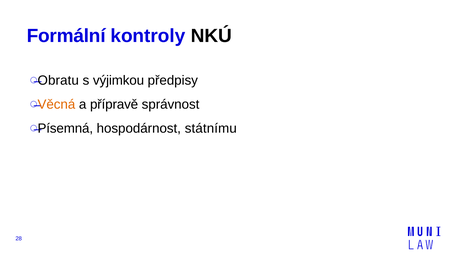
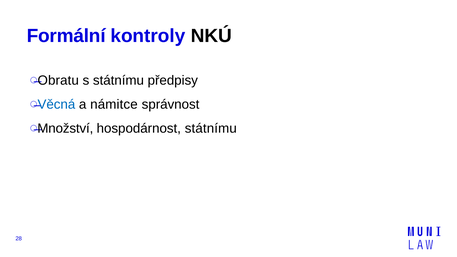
s výjimkou: výjimkou -> státnímu
Věcná colour: orange -> blue
přípravě: přípravě -> námitce
Písemná: Písemná -> Množství
